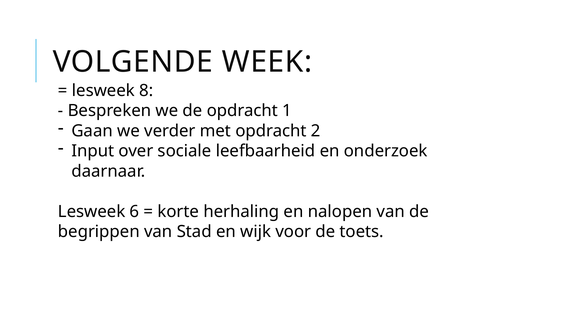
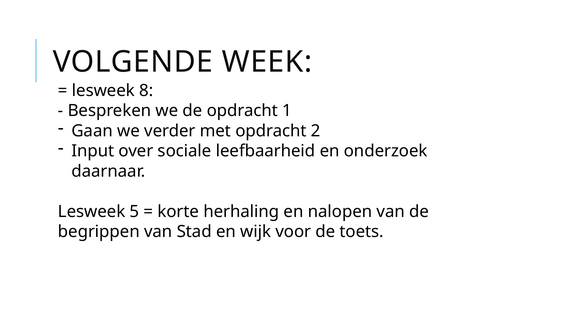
6: 6 -> 5
